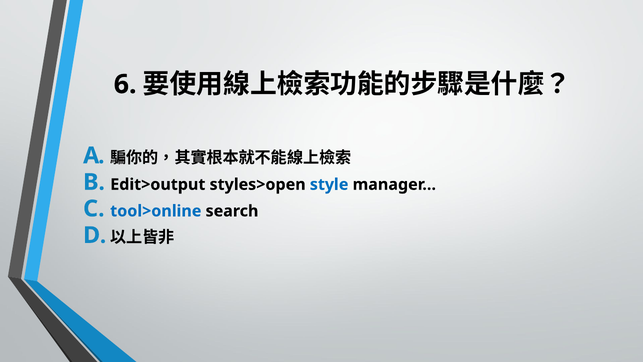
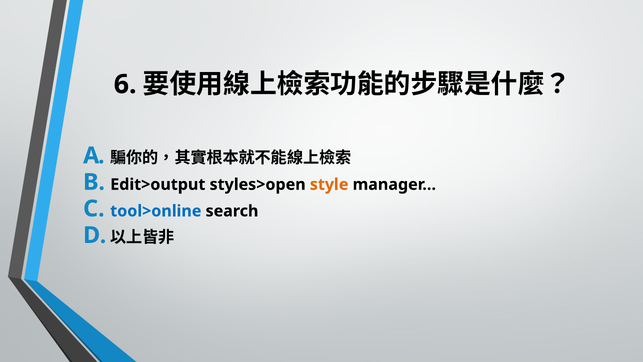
style colour: blue -> orange
